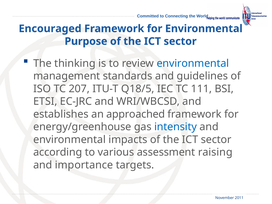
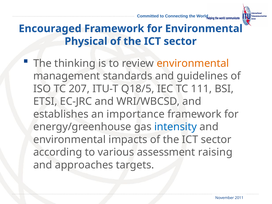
Purpose: Purpose -> Physical
environmental at (193, 63) colour: blue -> orange
approached: approached -> importance
importance: importance -> approaches
